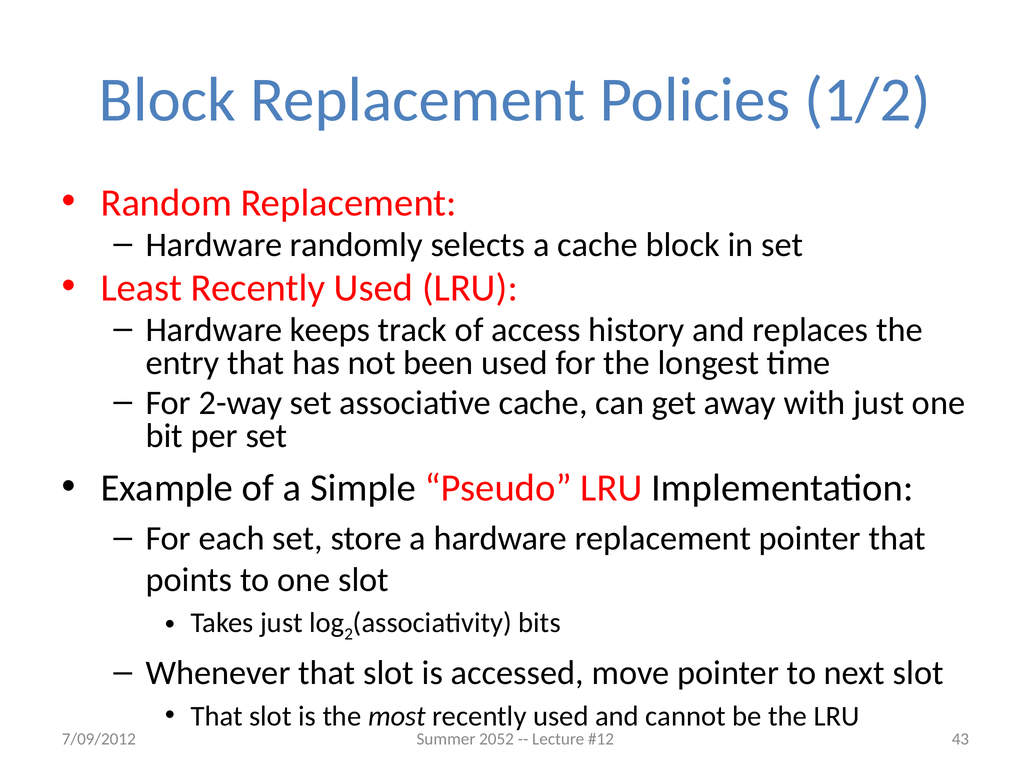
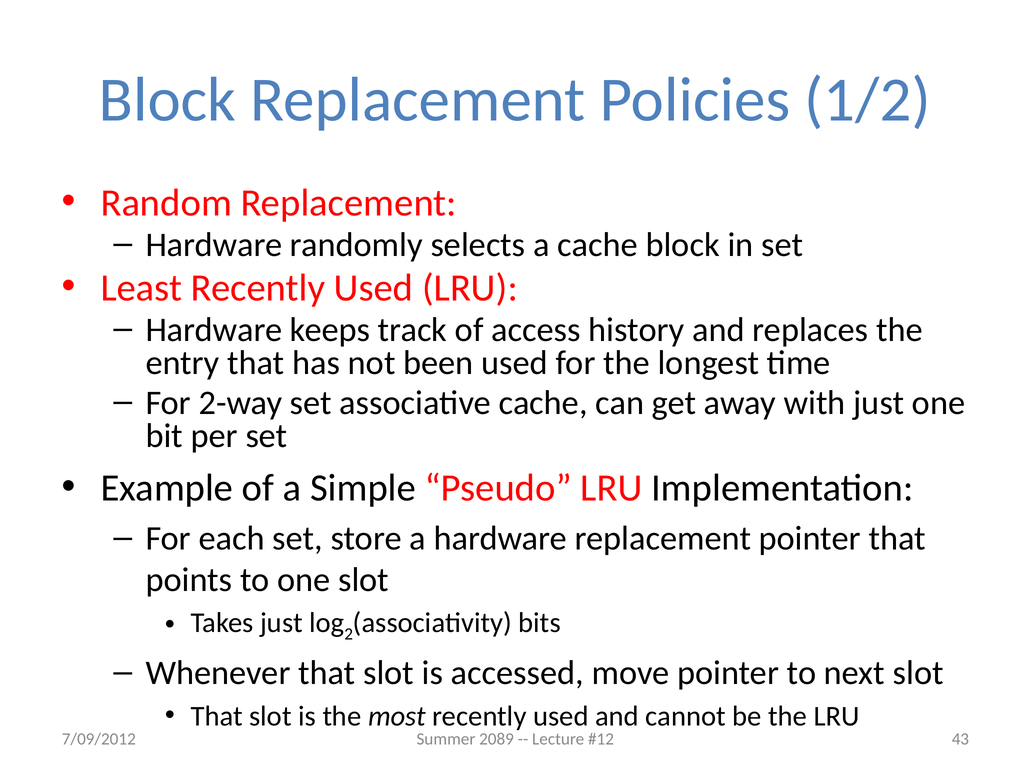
2052: 2052 -> 2089
